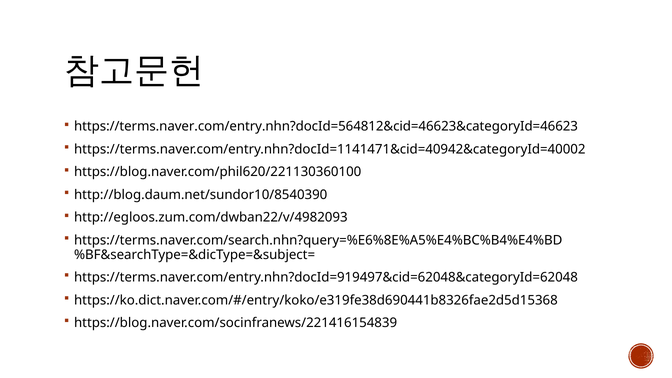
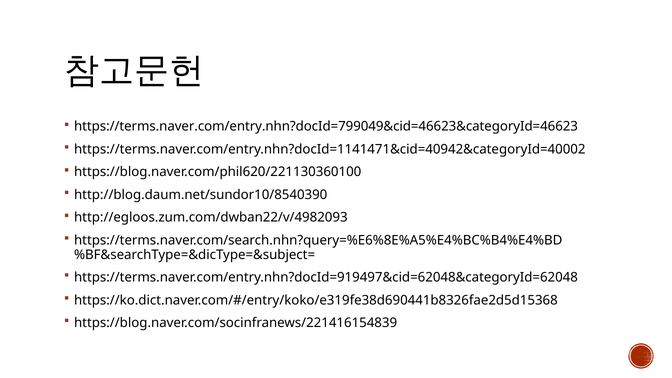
https://terms.naver.com/entry.nhn?docId=564812&cid=46623&categoryId=46623: https://terms.naver.com/entry.nhn?docId=564812&cid=46623&categoryId=46623 -> https://terms.naver.com/entry.nhn?docId=799049&cid=46623&categoryId=46623
